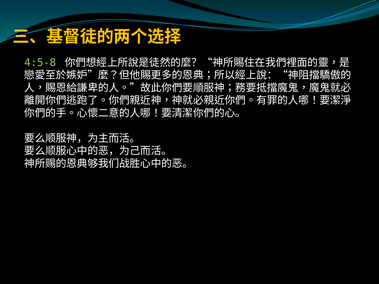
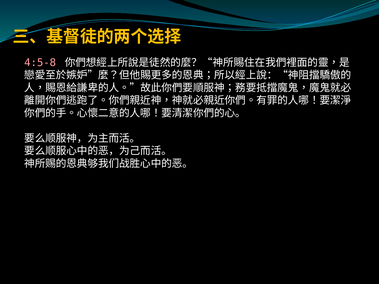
4:5-8 colour: light green -> pink
